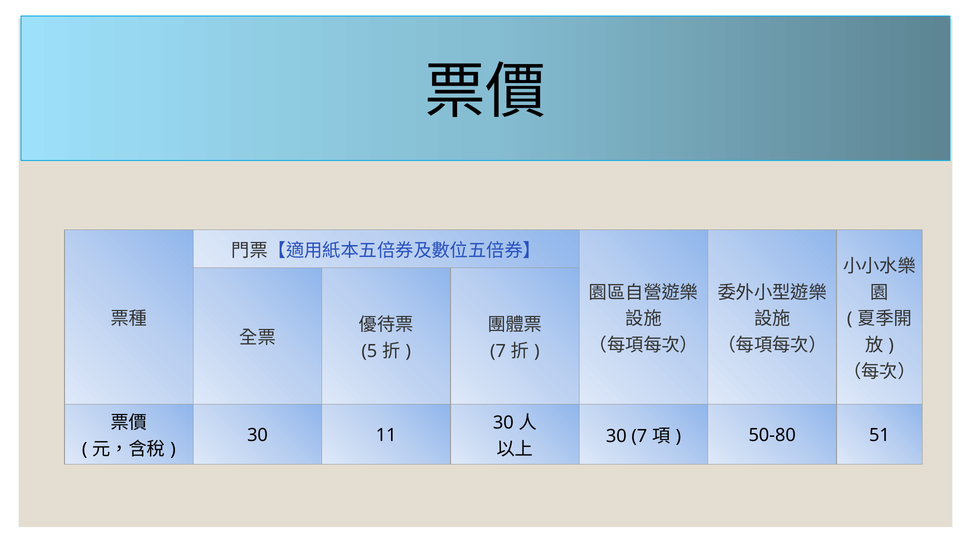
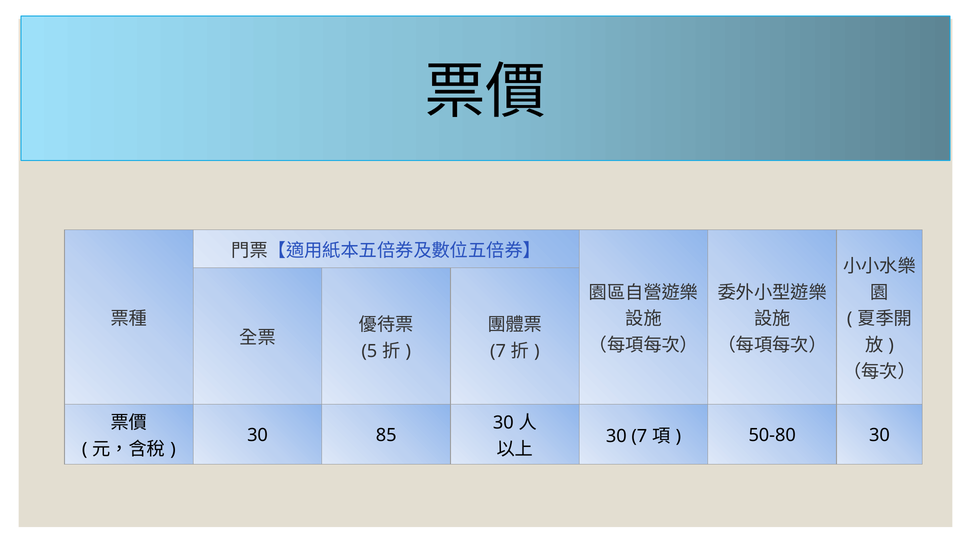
11: 11 -> 85
50-80 51: 51 -> 30
